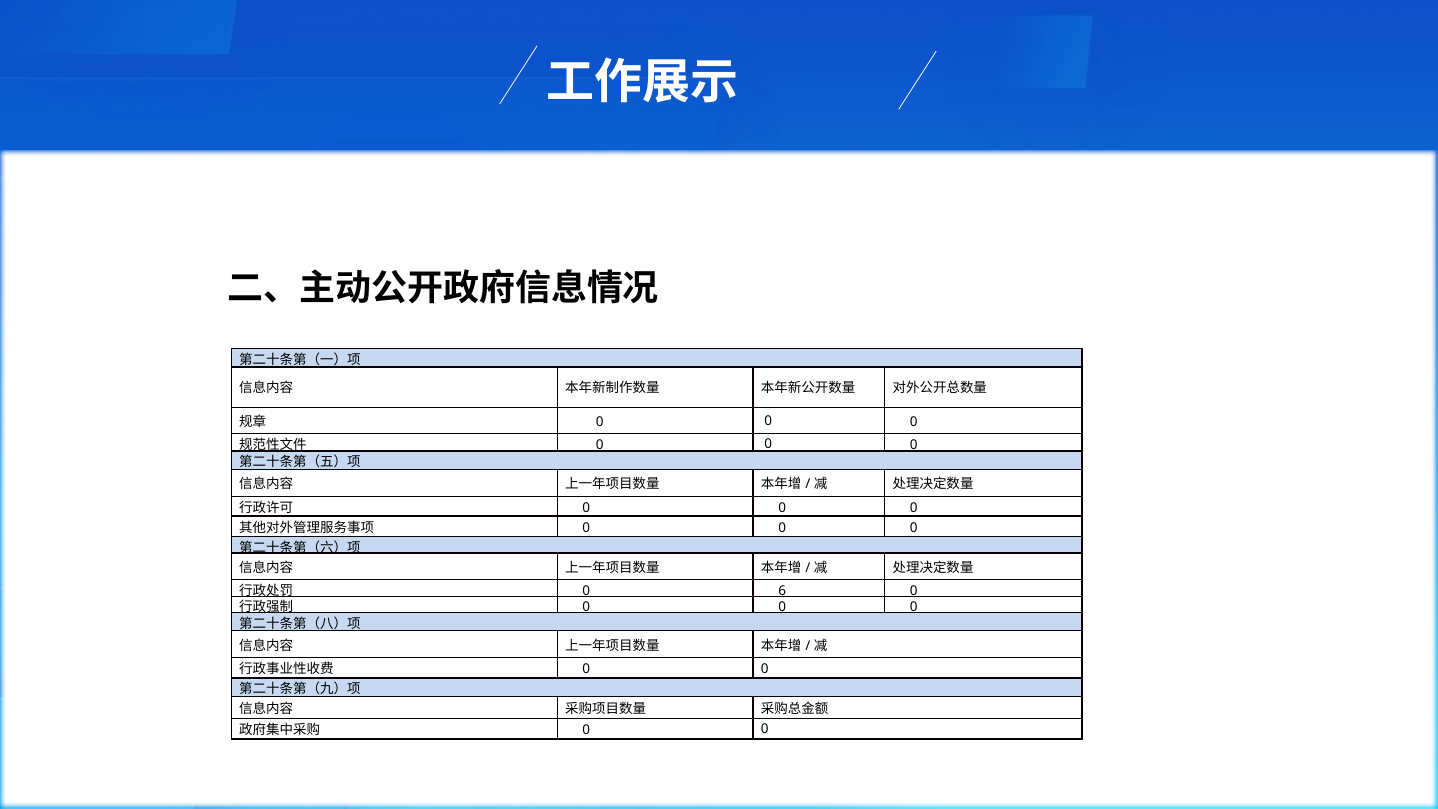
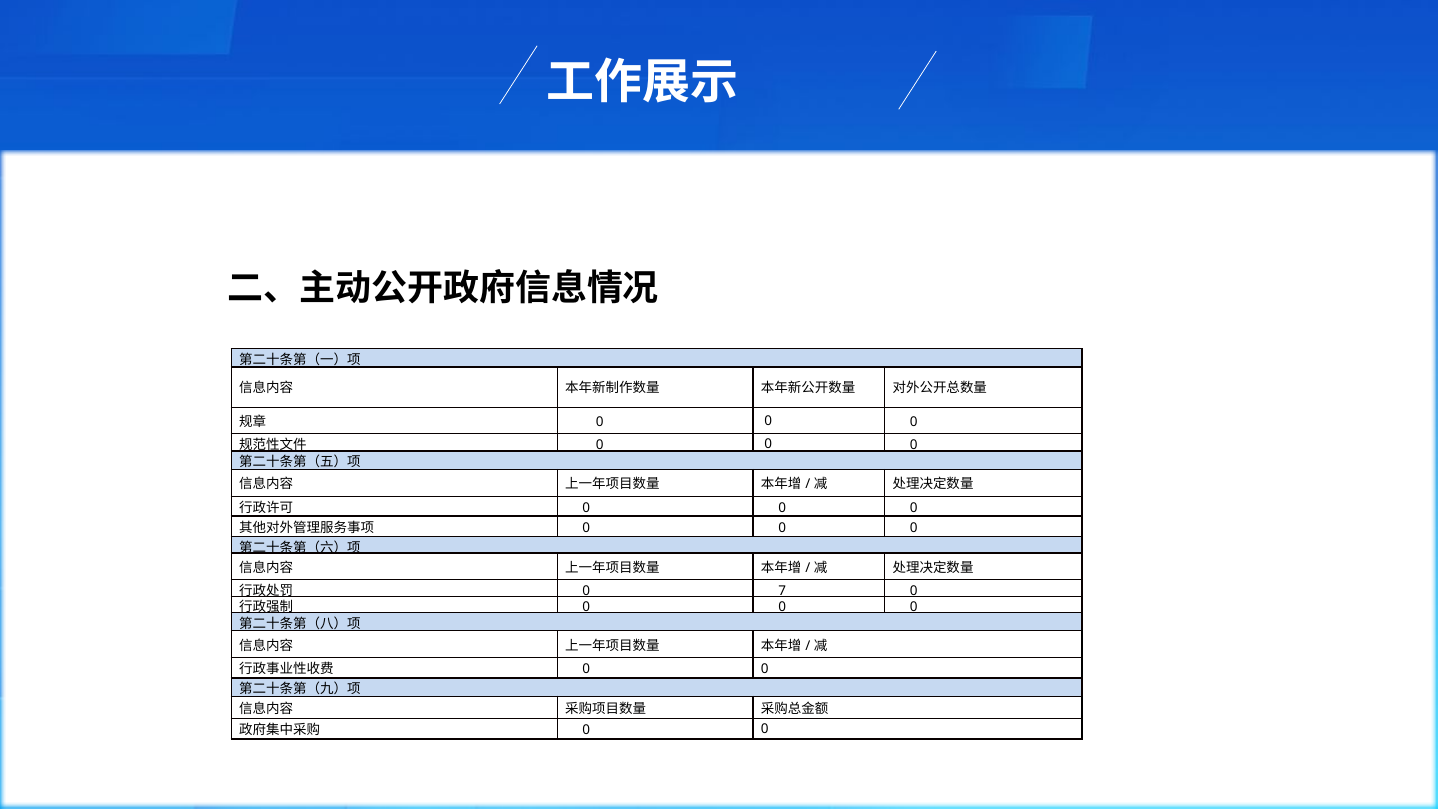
6: 6 -> 7
